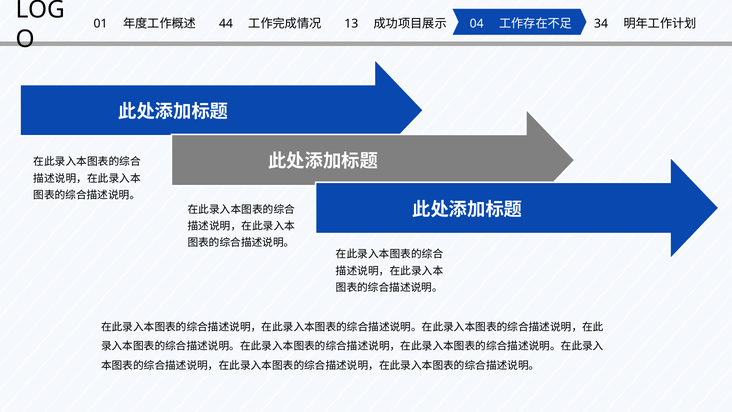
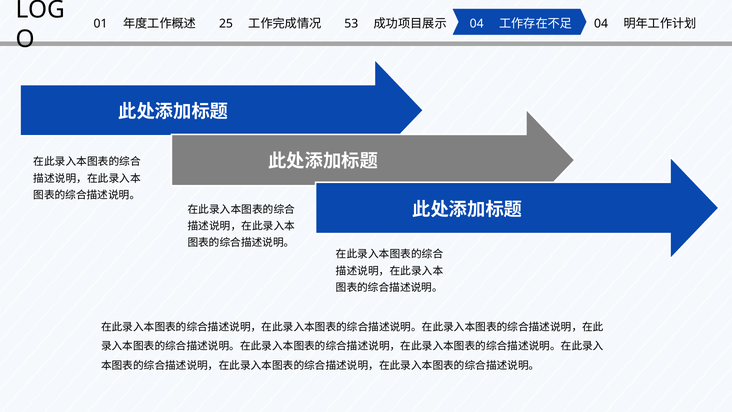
44: 44 -> 25
13: 13 -> 53
34 at (601, 24): 34 -> 04
